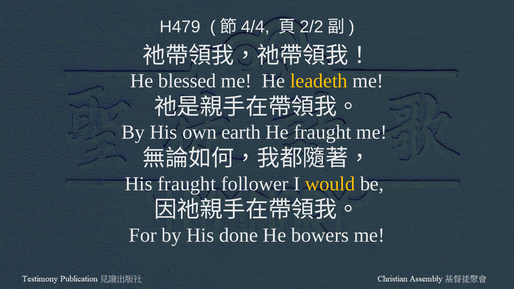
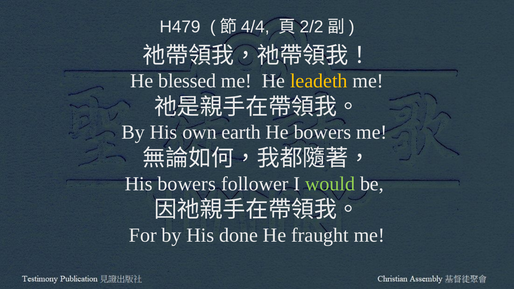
He fraught: fraught -> bowers
His fraught: fraught -> bowers
would colour: yellow -> light green
bowers: bowers -> fraught
